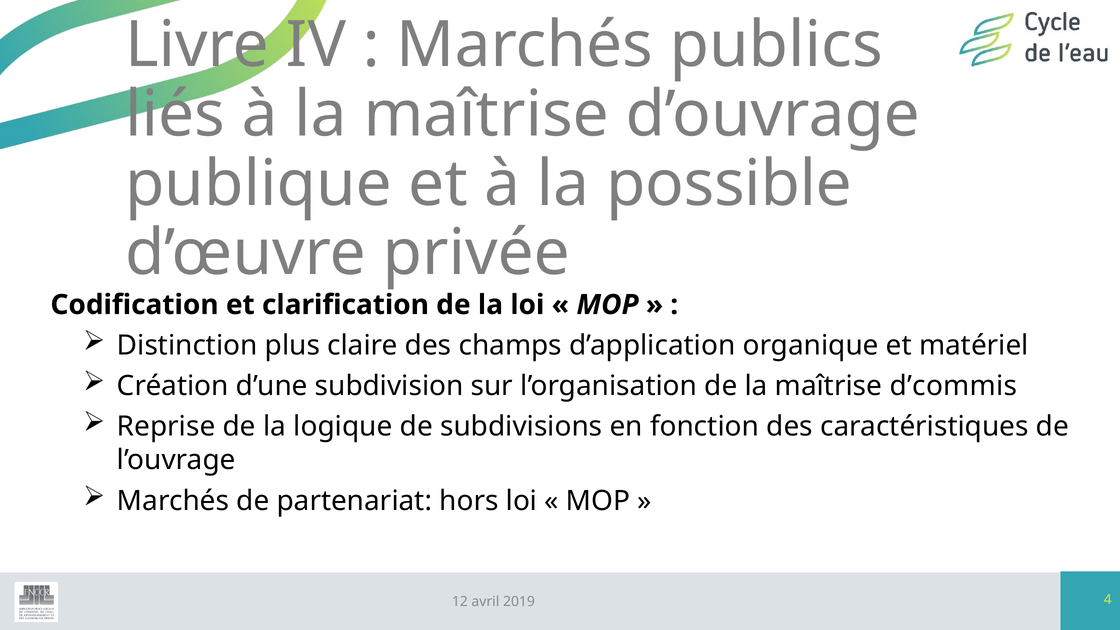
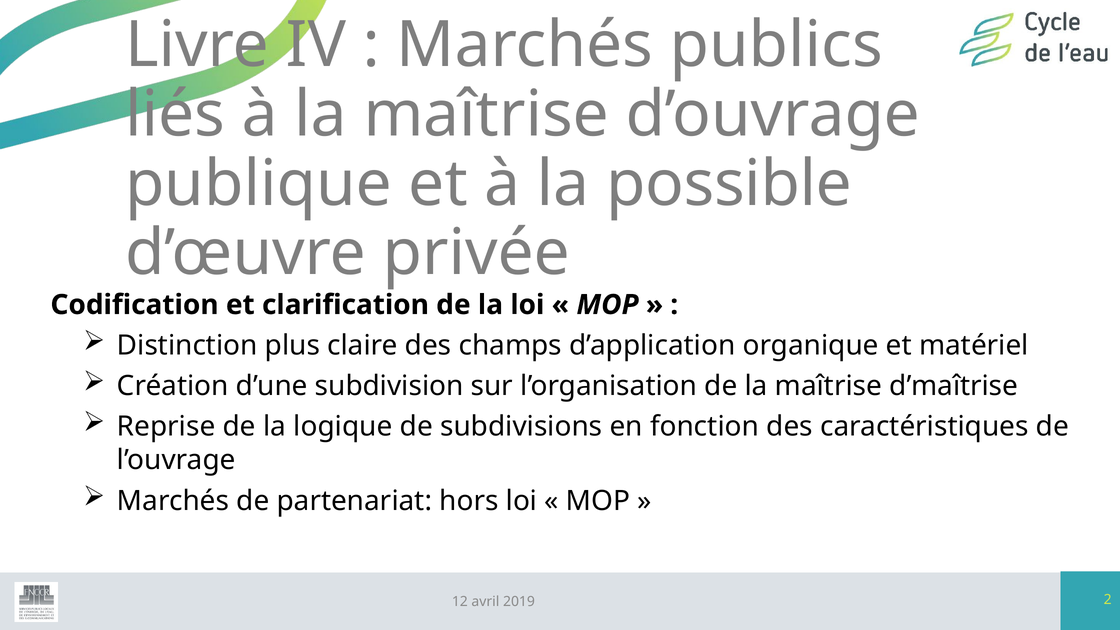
d’commis: d’commis -> d’maîtrise
4: 4 -> 2
